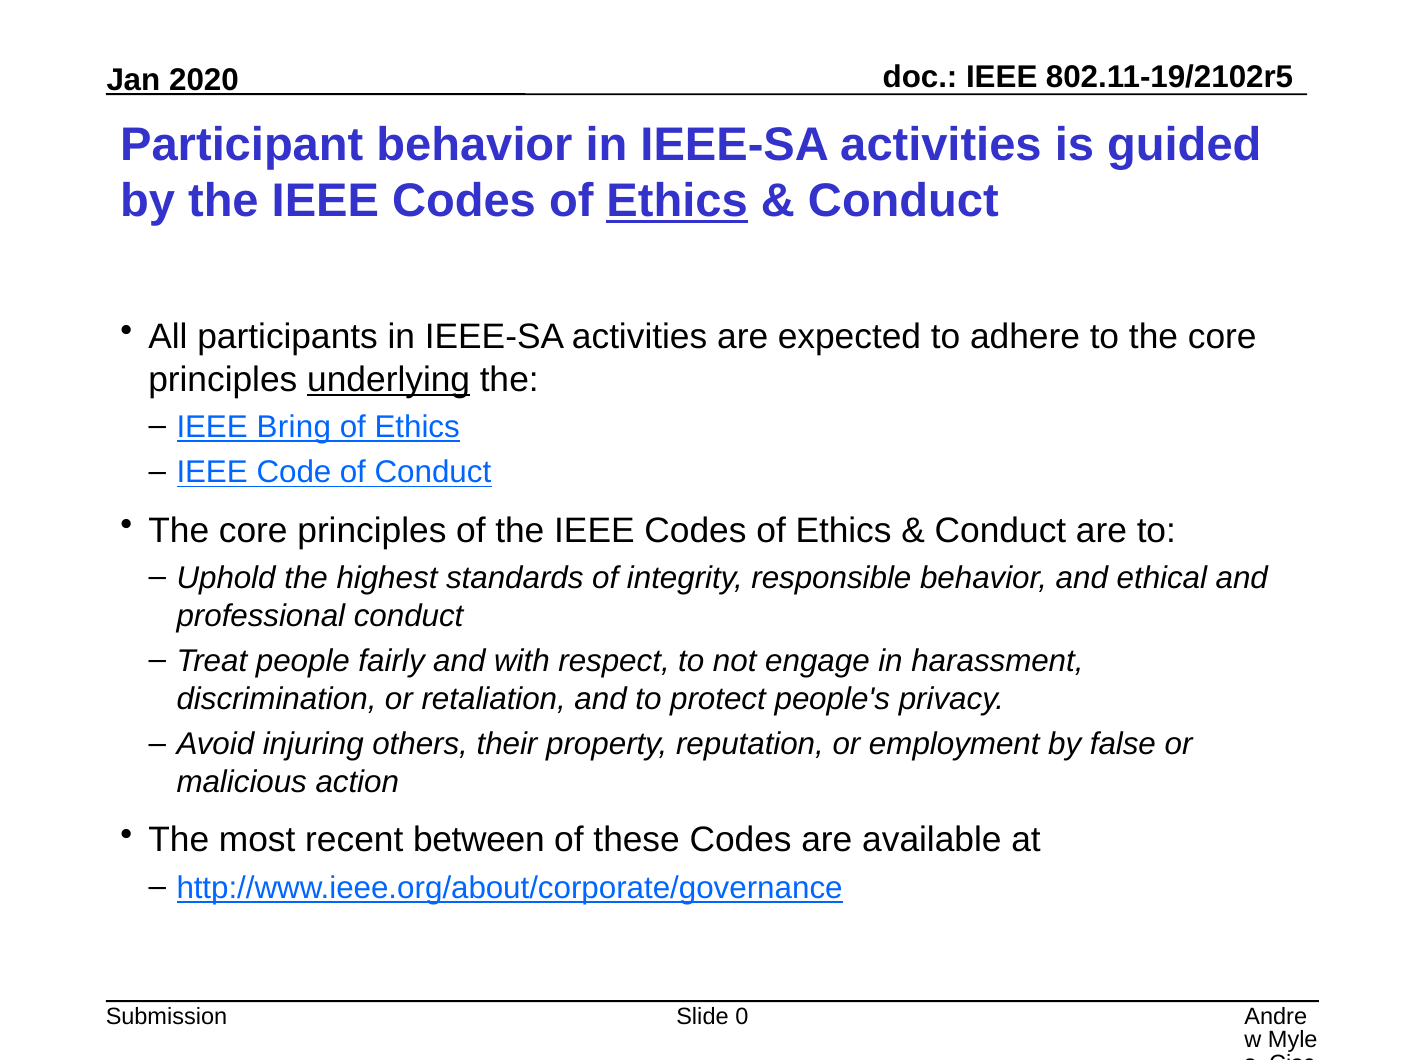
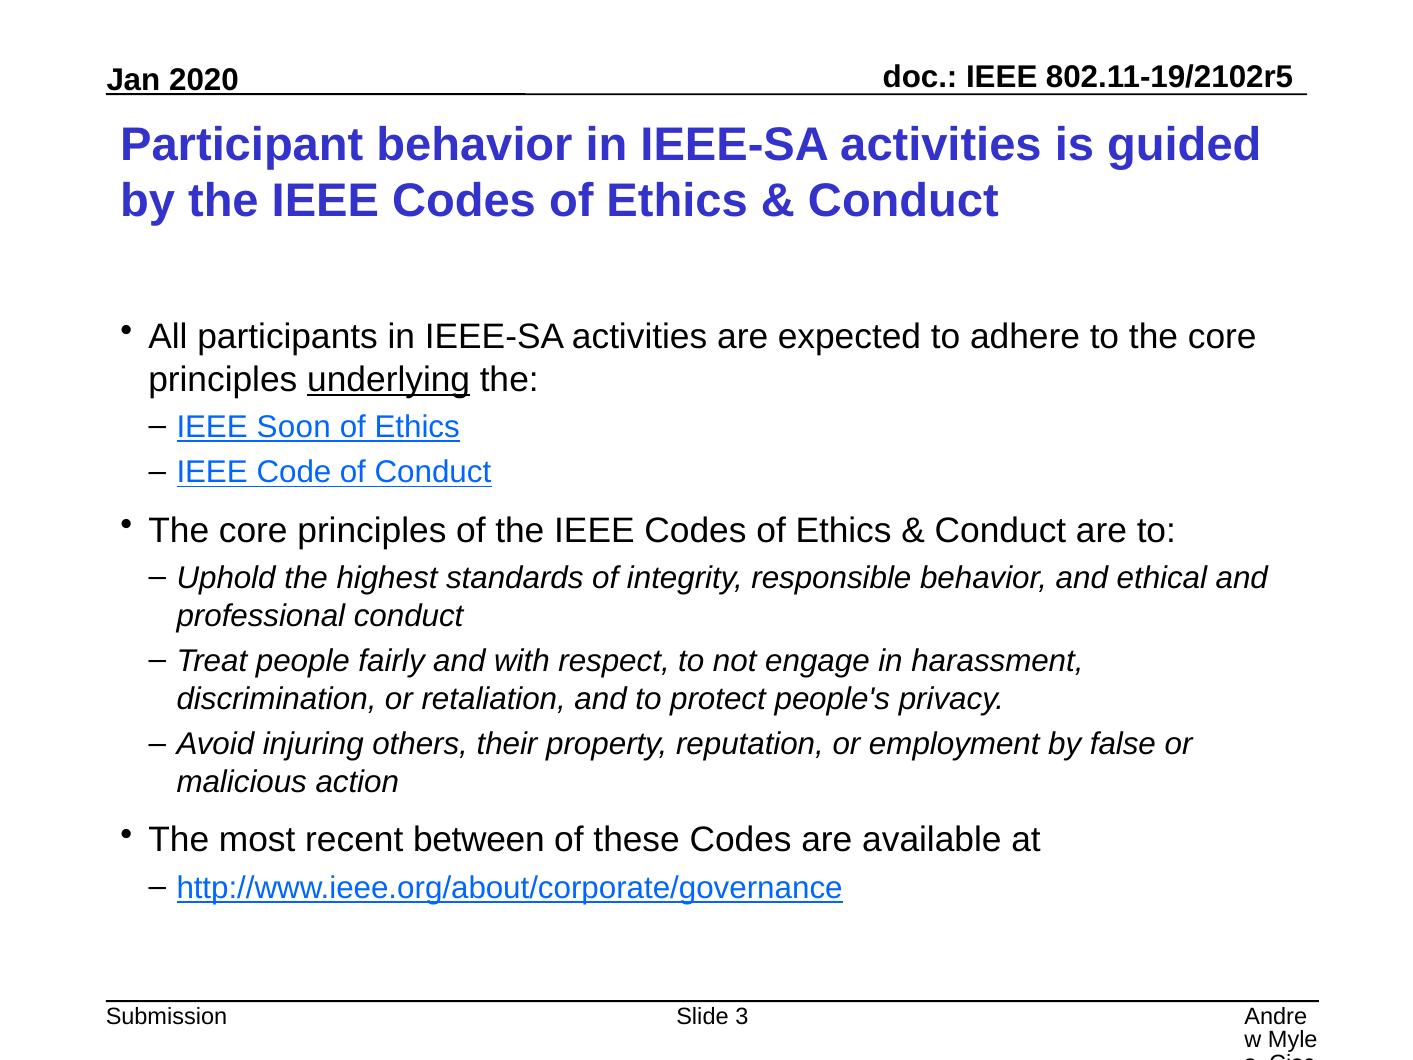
Ethics at (677, 201) underline: present -> none
Bring: Bring -> Soon
0: 0 -> 3
